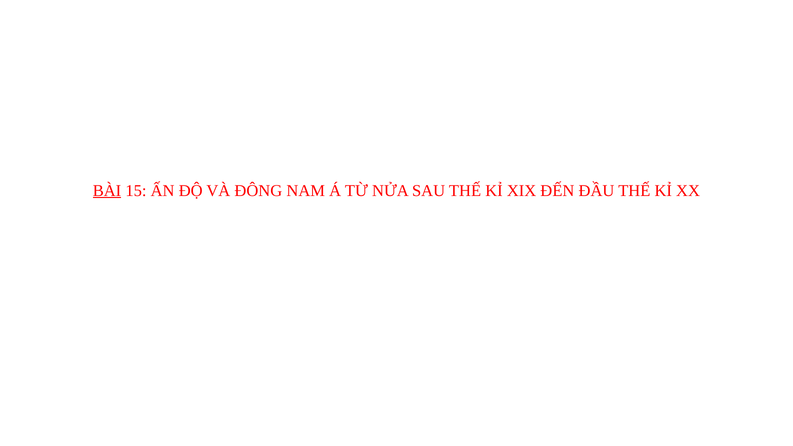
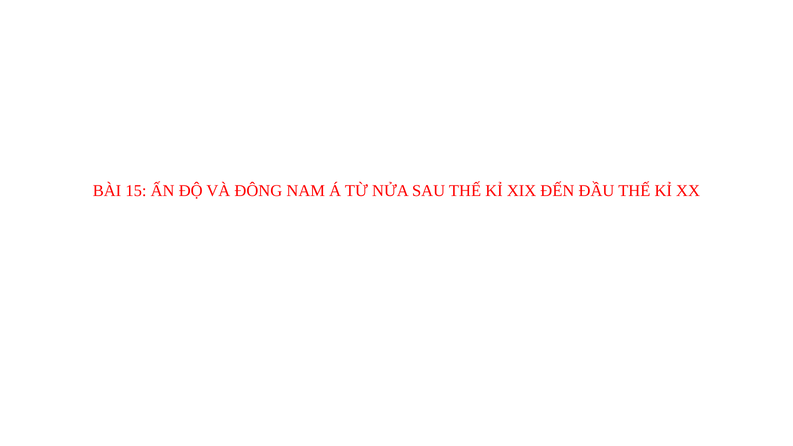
BÀI underline: present -> none
